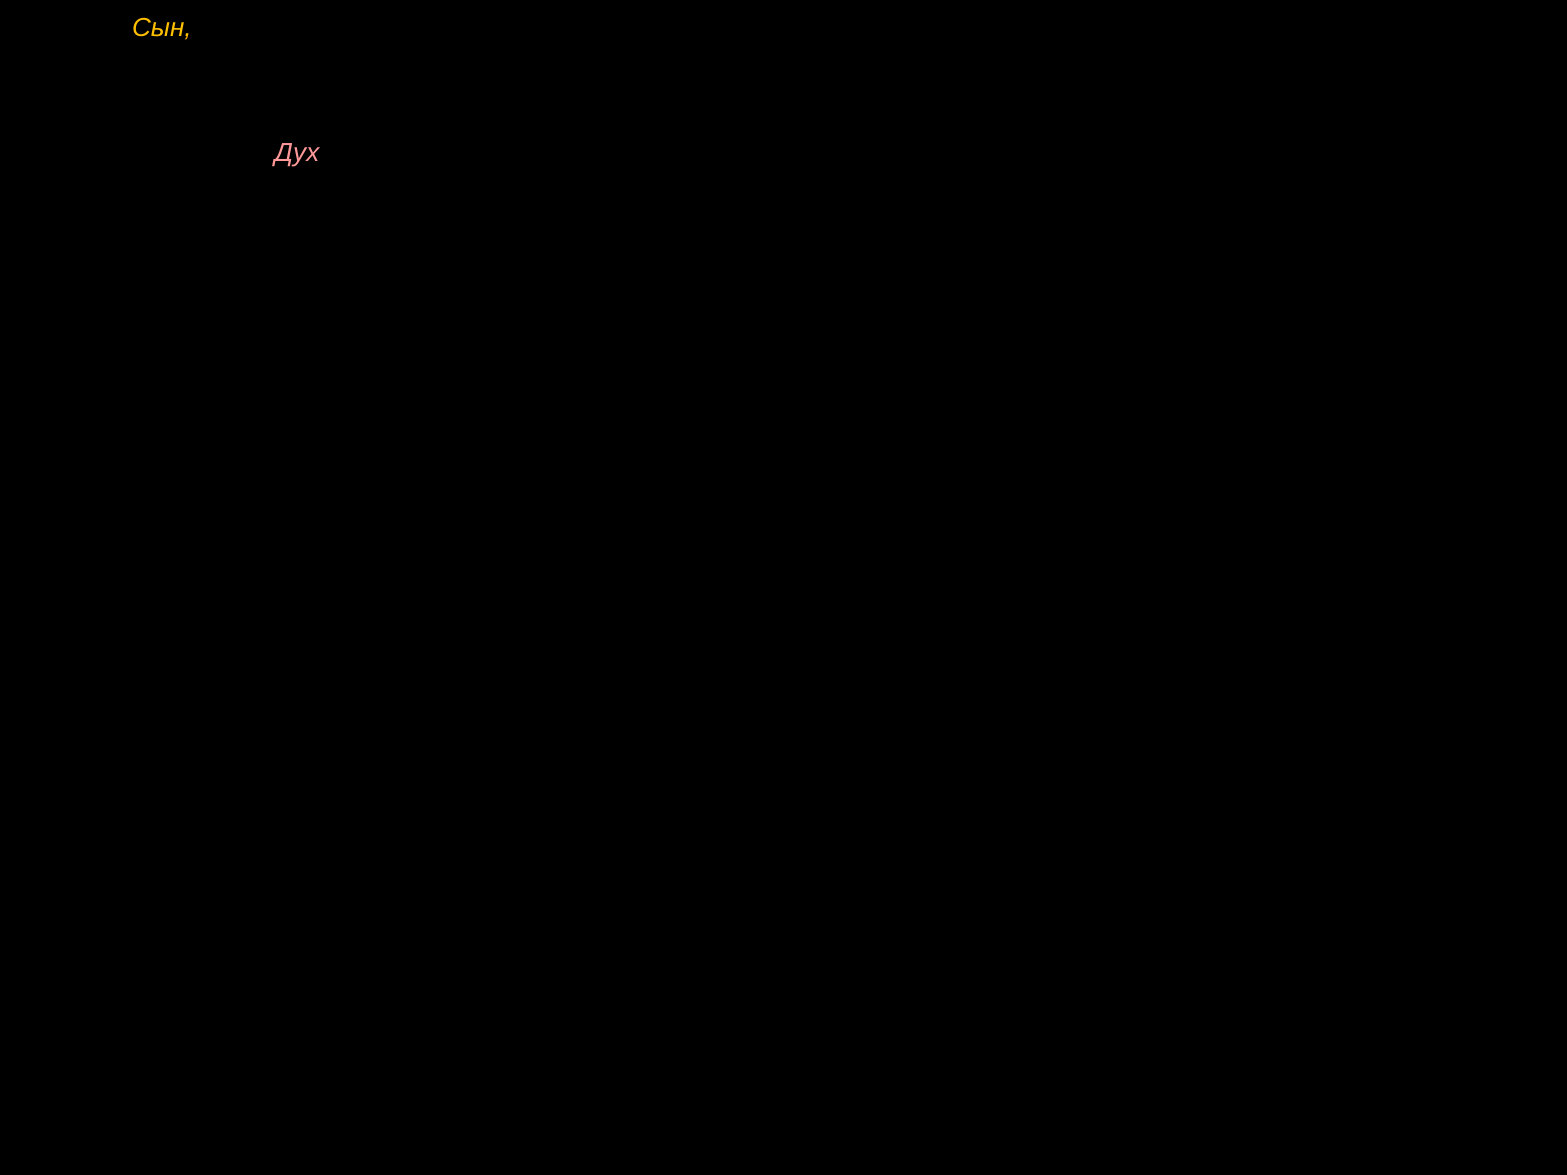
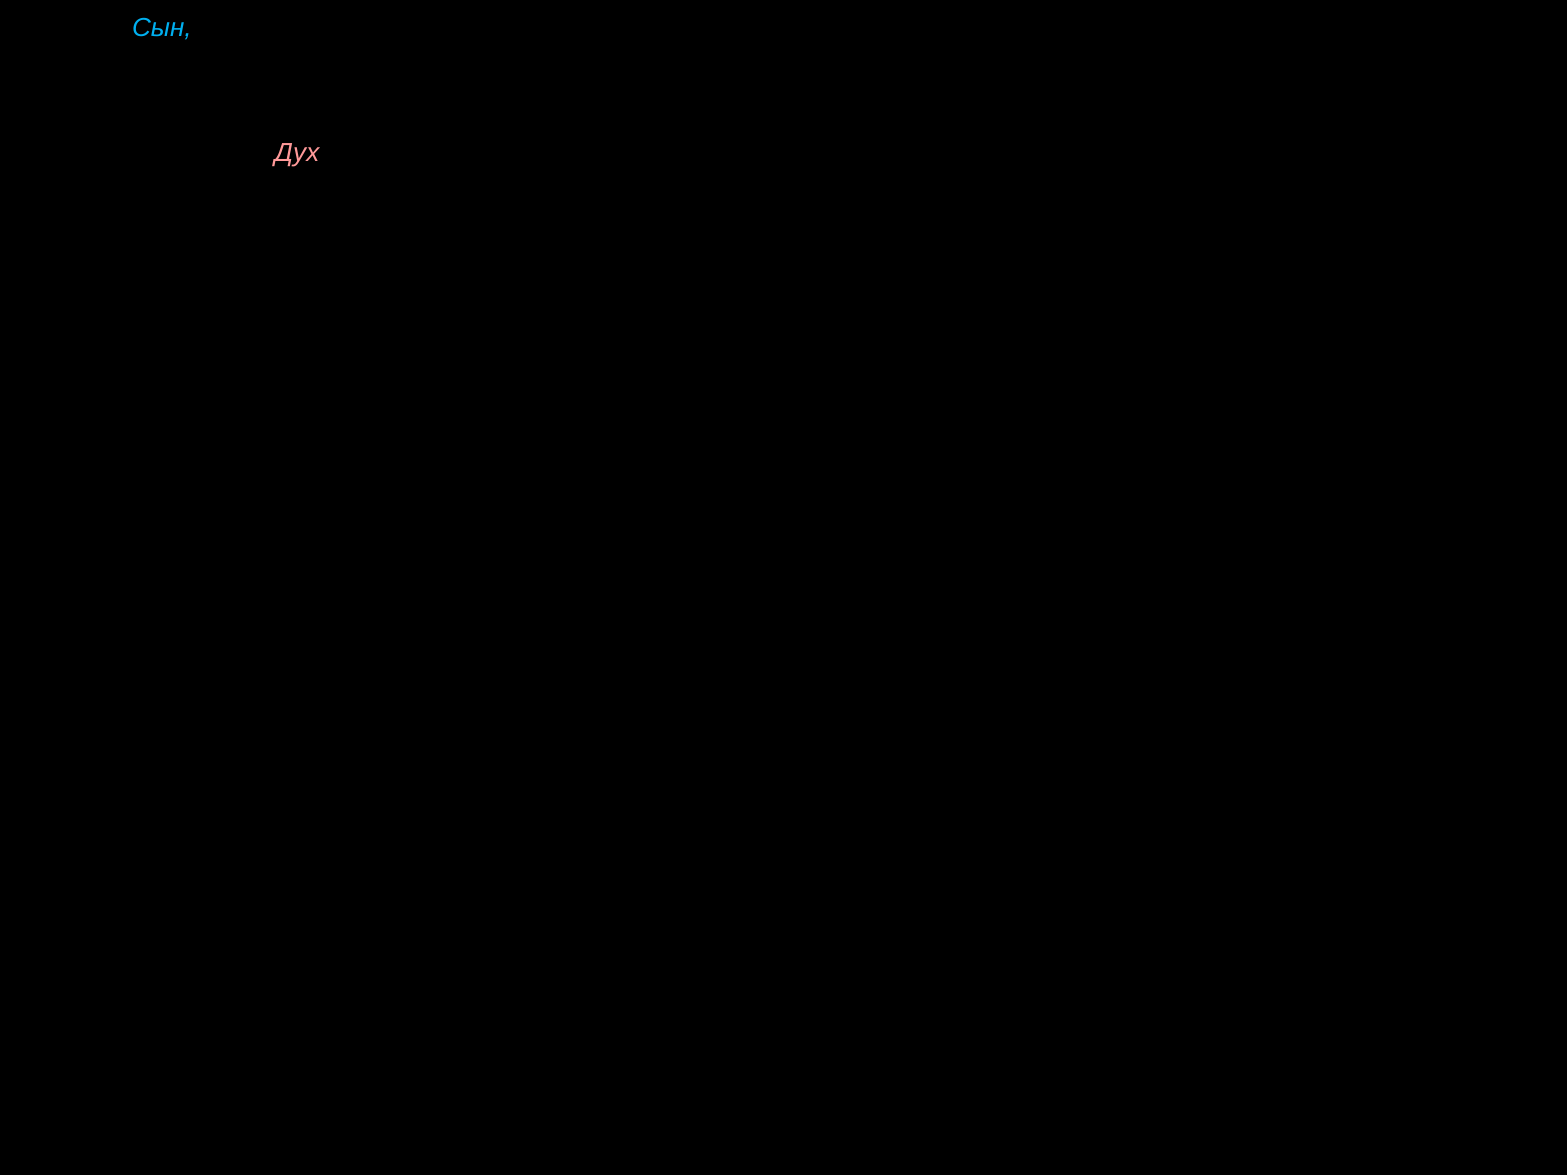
Сын colour: yellow -> light blue
